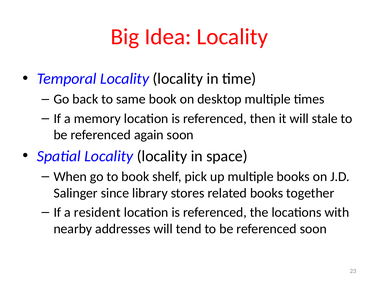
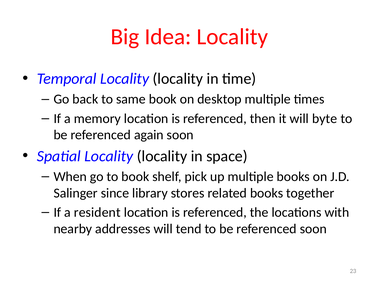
stale: stale -> byte
